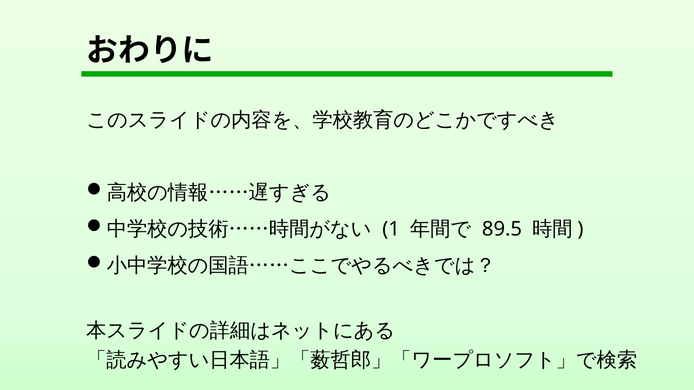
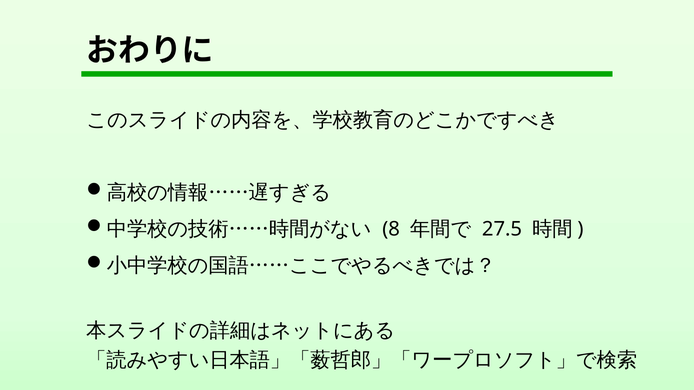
1: 1 -> 8
89.5: 89.5 -> 27.5
